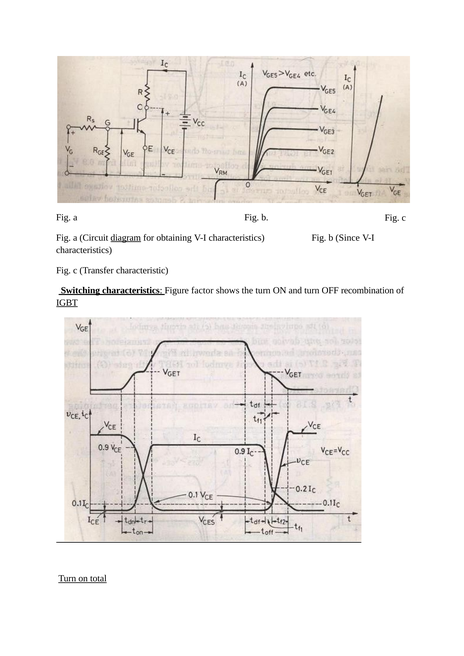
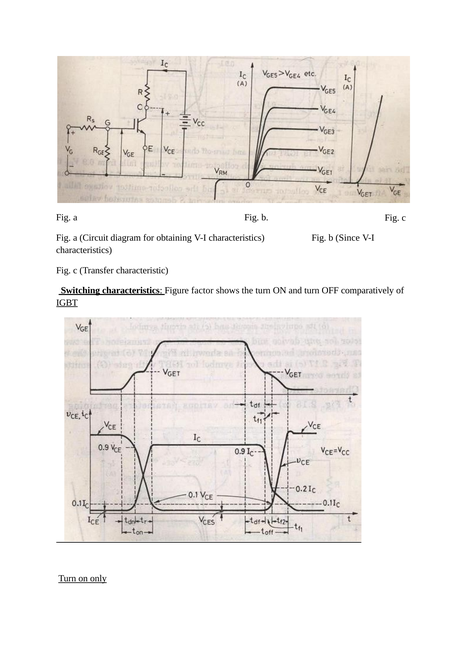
diagram underline: present -> none
recombination: recombination -> comparatively
total: total -> only
